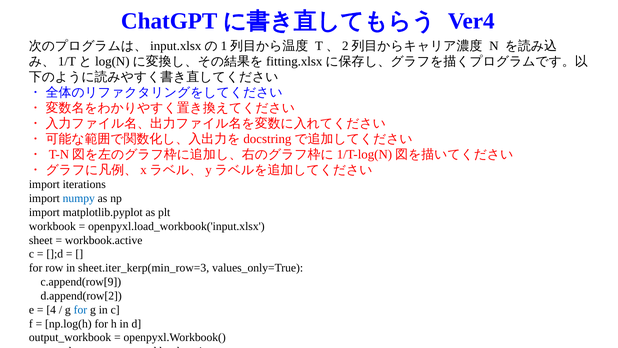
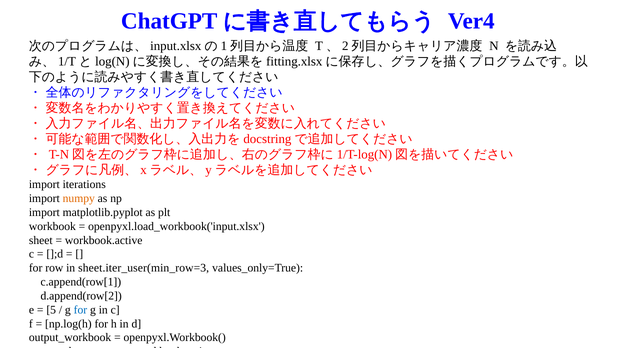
numpy colour: blue -> orange
sheet.iter_kerp(min_row=3: sheet.iter_kerp(min_row=3 -> sheet.iter_user(min_row=3
c.append(row[9: c.append(row[9 -> c.append(row[1
4: 4 -> 5
